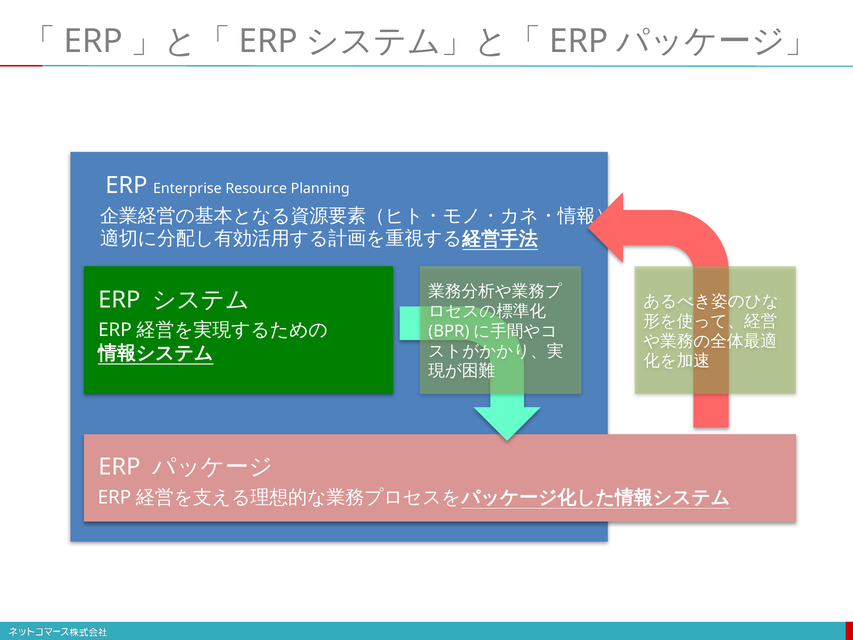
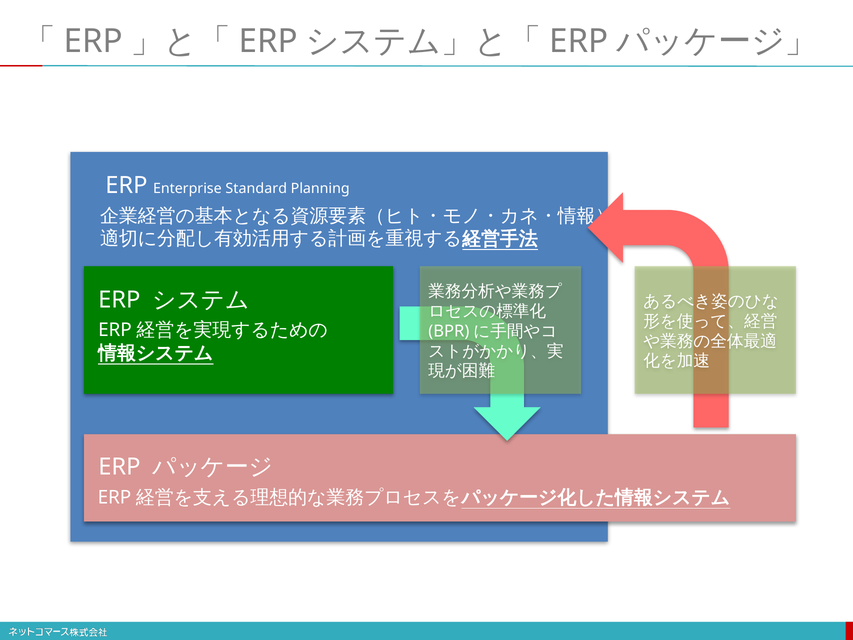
Resource: Resource -> Standard
